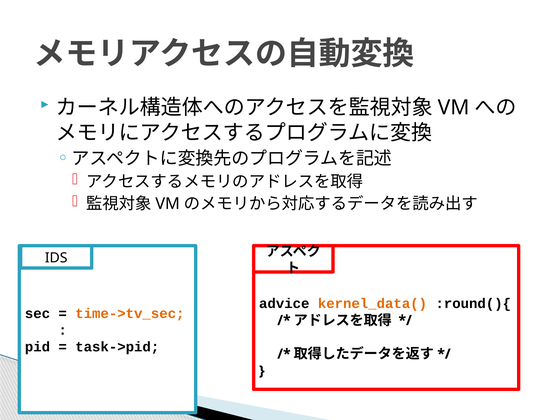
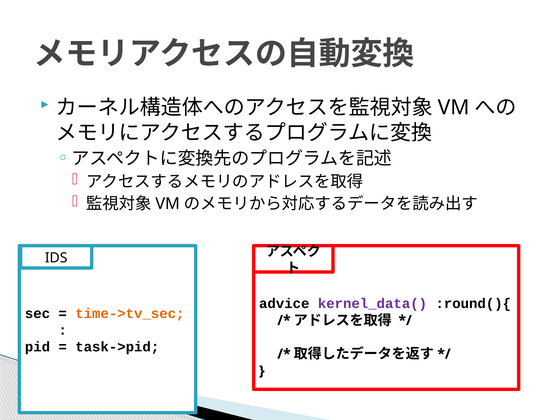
kernel_data( colour: orange -> purple
